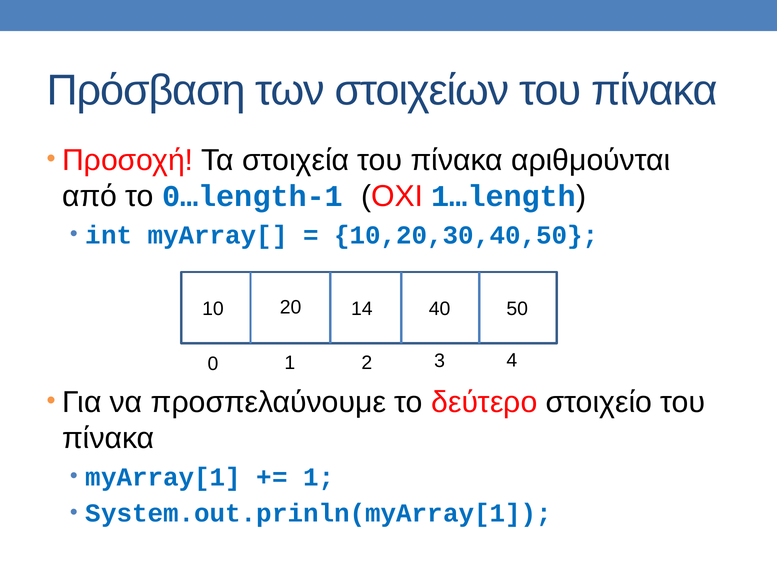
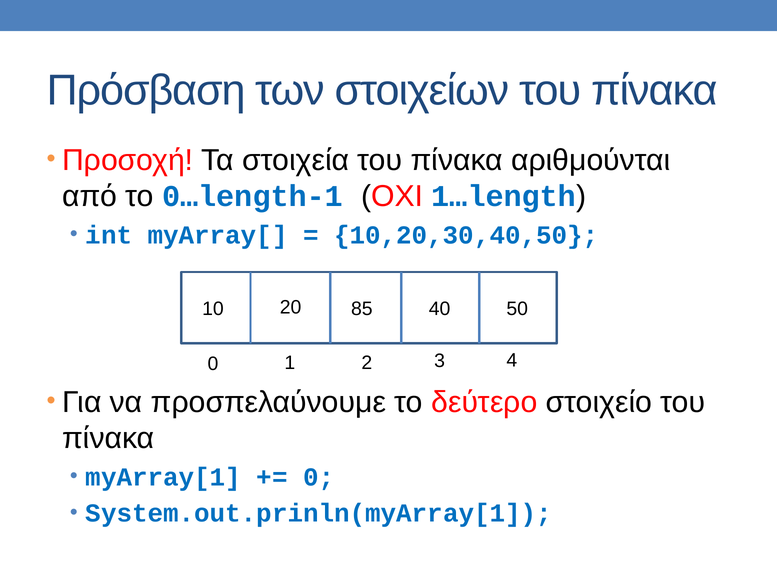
14: 14 -> 85
1 at (319, 477): 1 -> 0
